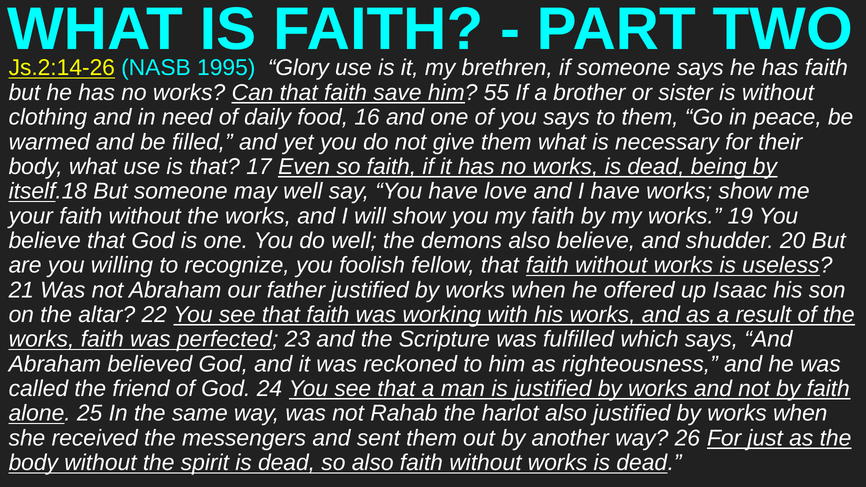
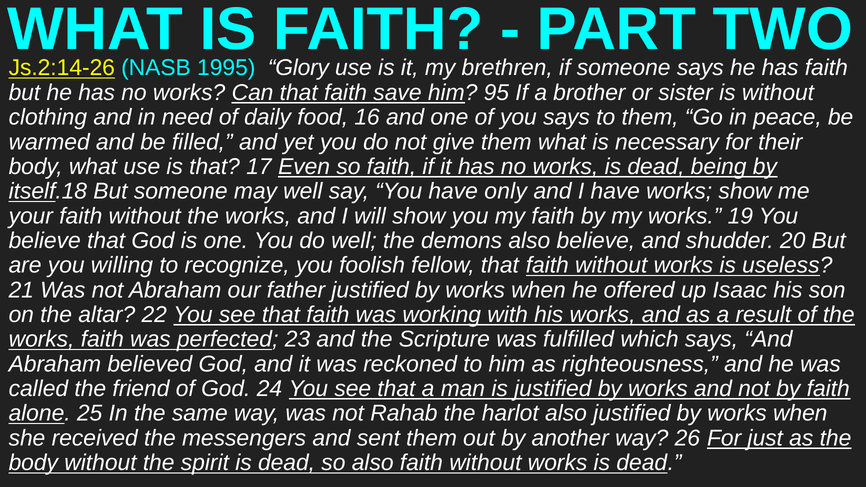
55: 55 -> 95
love: love -> only
